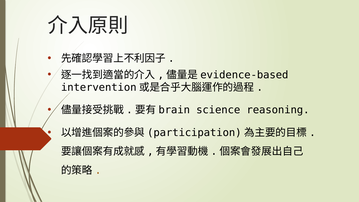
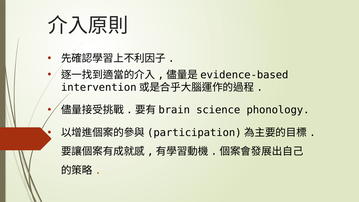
reasoning: reasoning -> phonology
